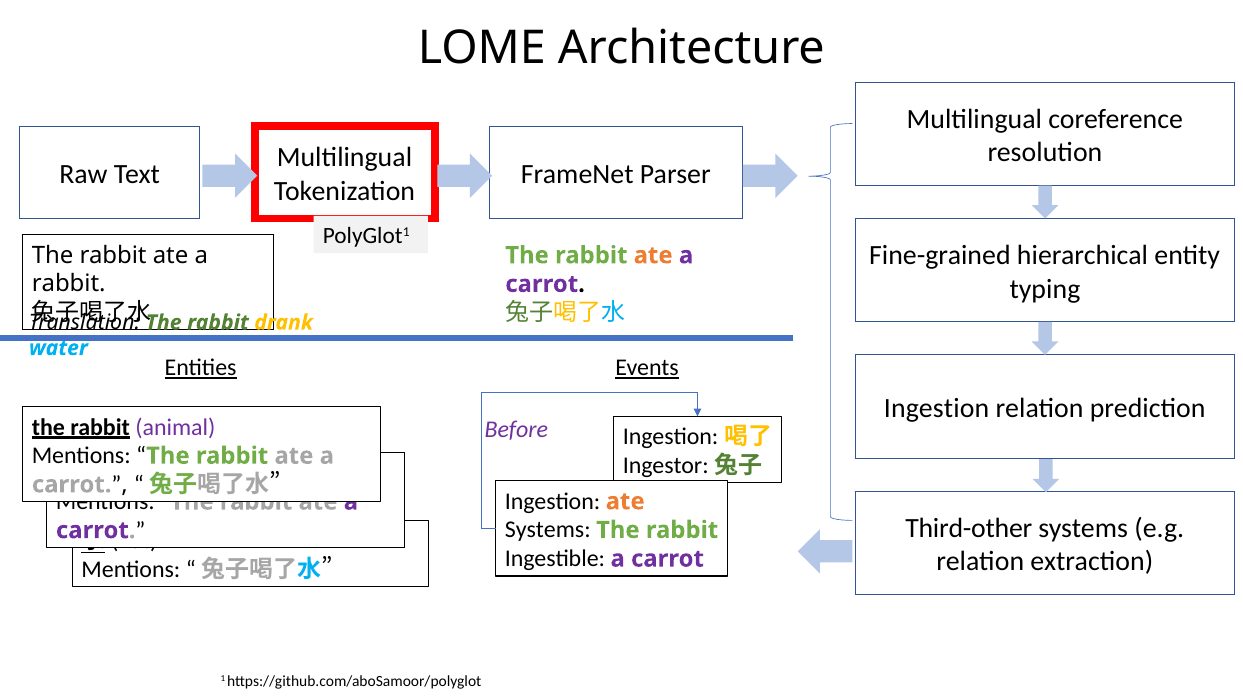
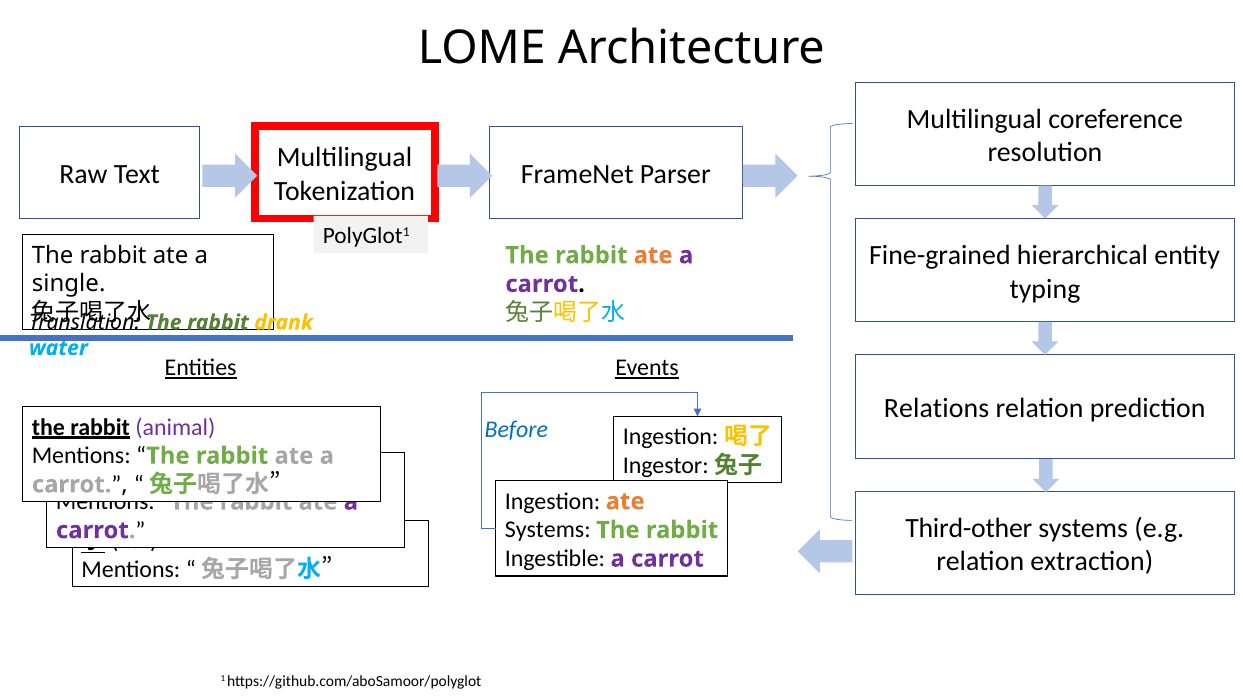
rabbit at (69, 284): rabbit -> single
Ingestion at (937, 409): Ingestion -> Relations
Before colour: purple -> blue
